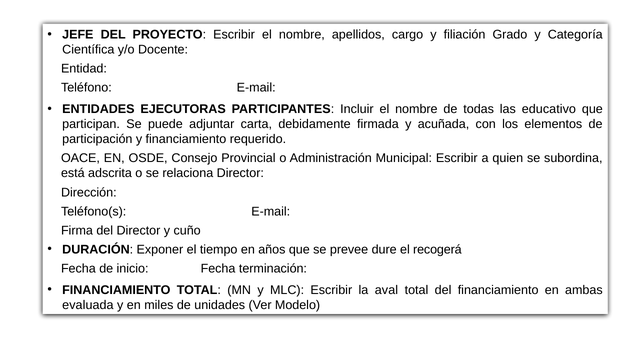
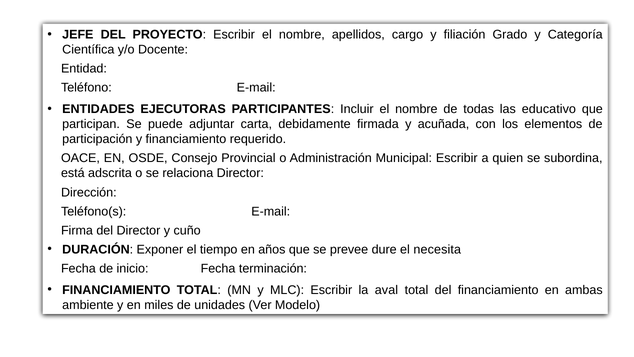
recogerá: recogerá -> necesita
evaluada: evaluada -> ambiente
